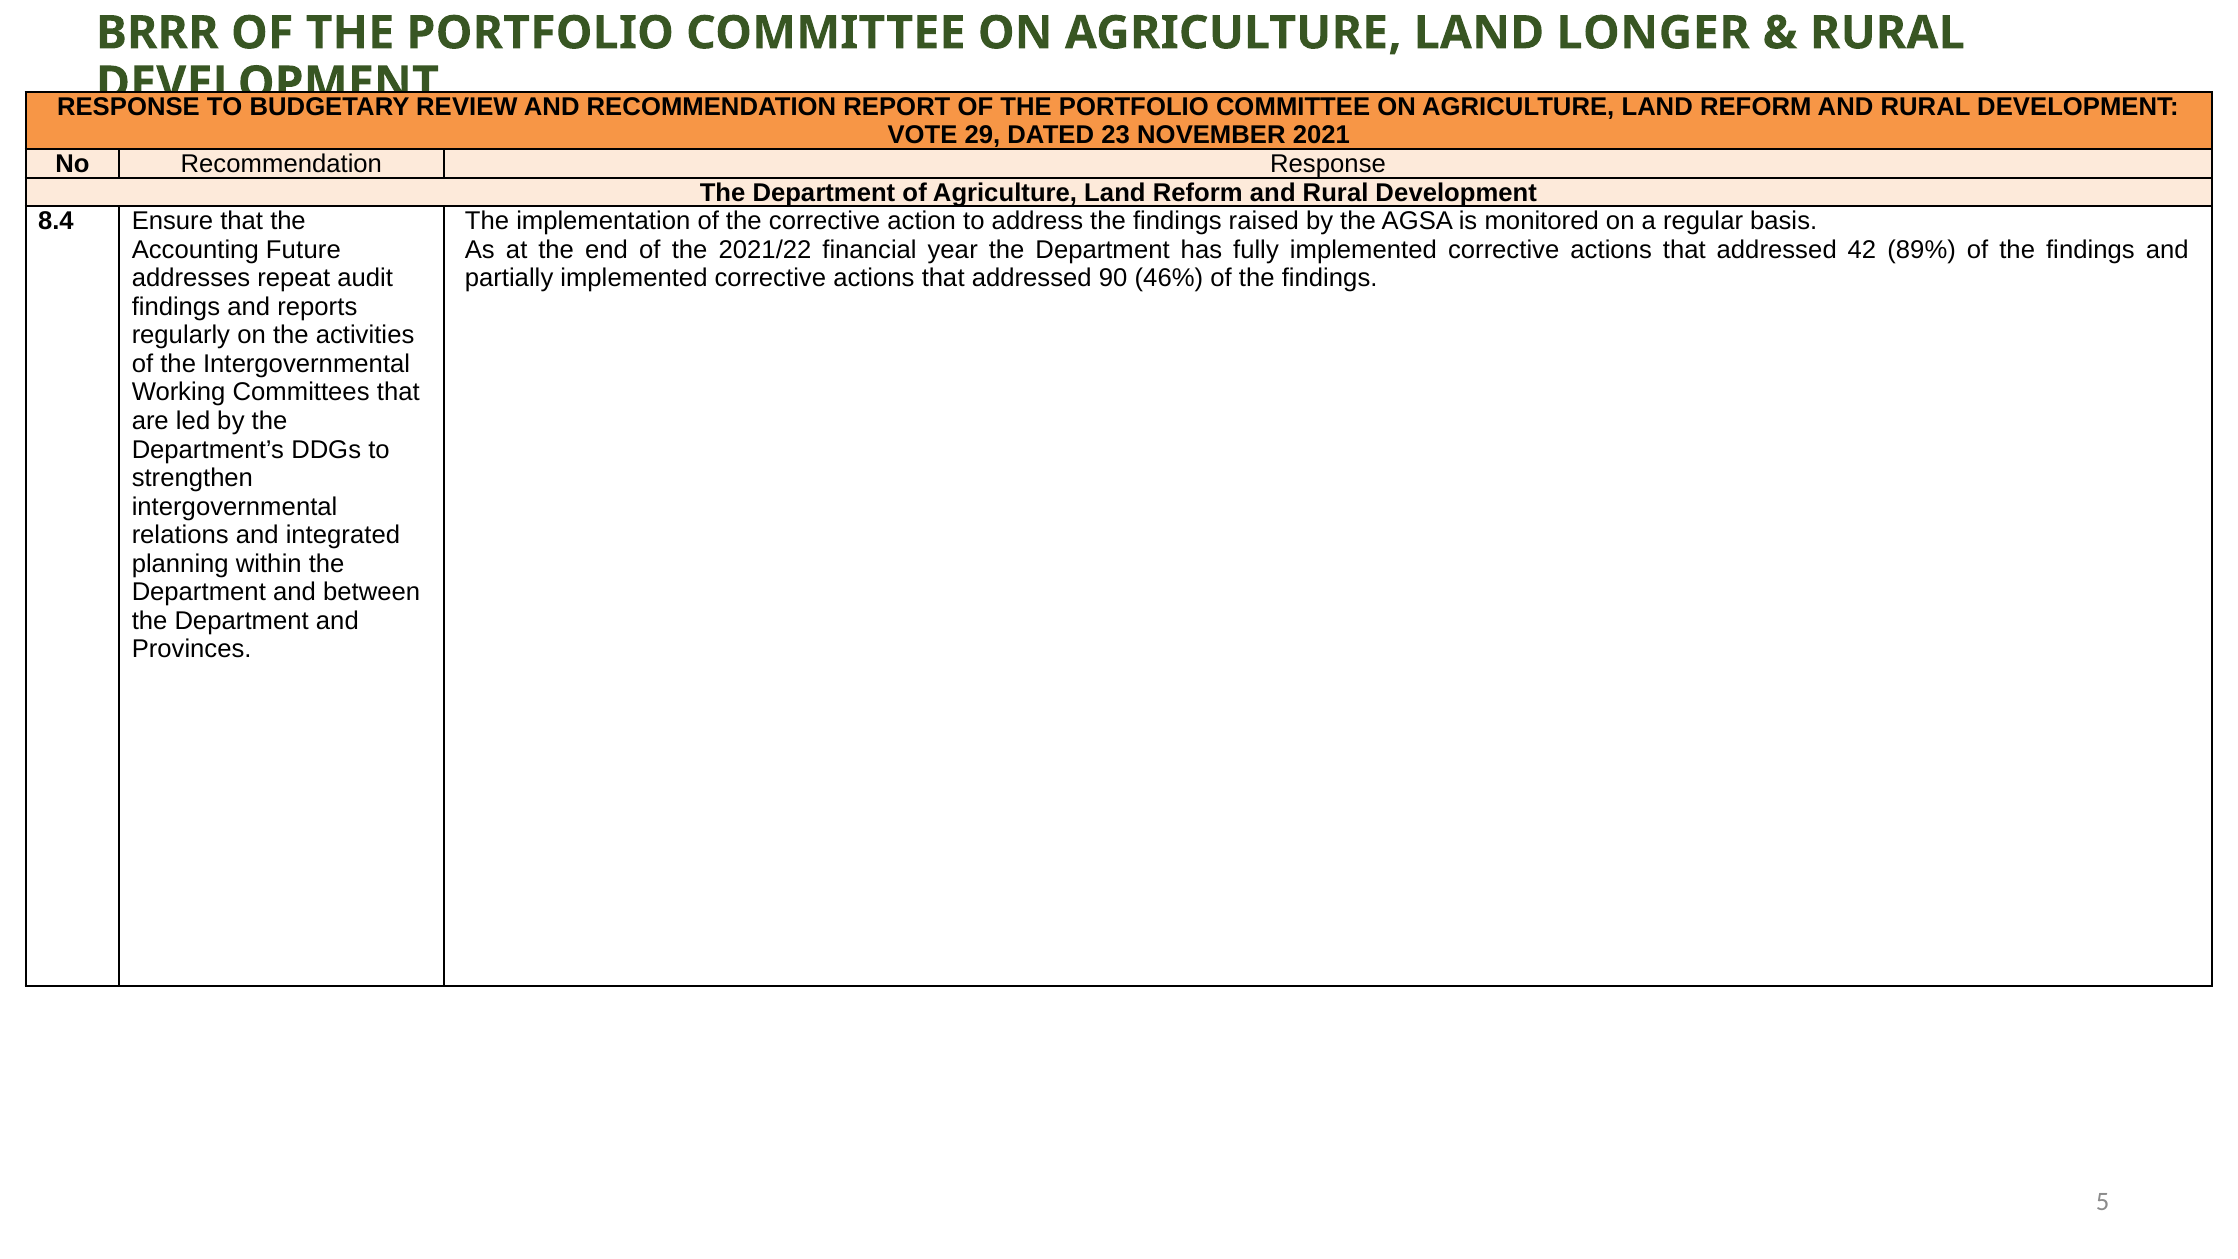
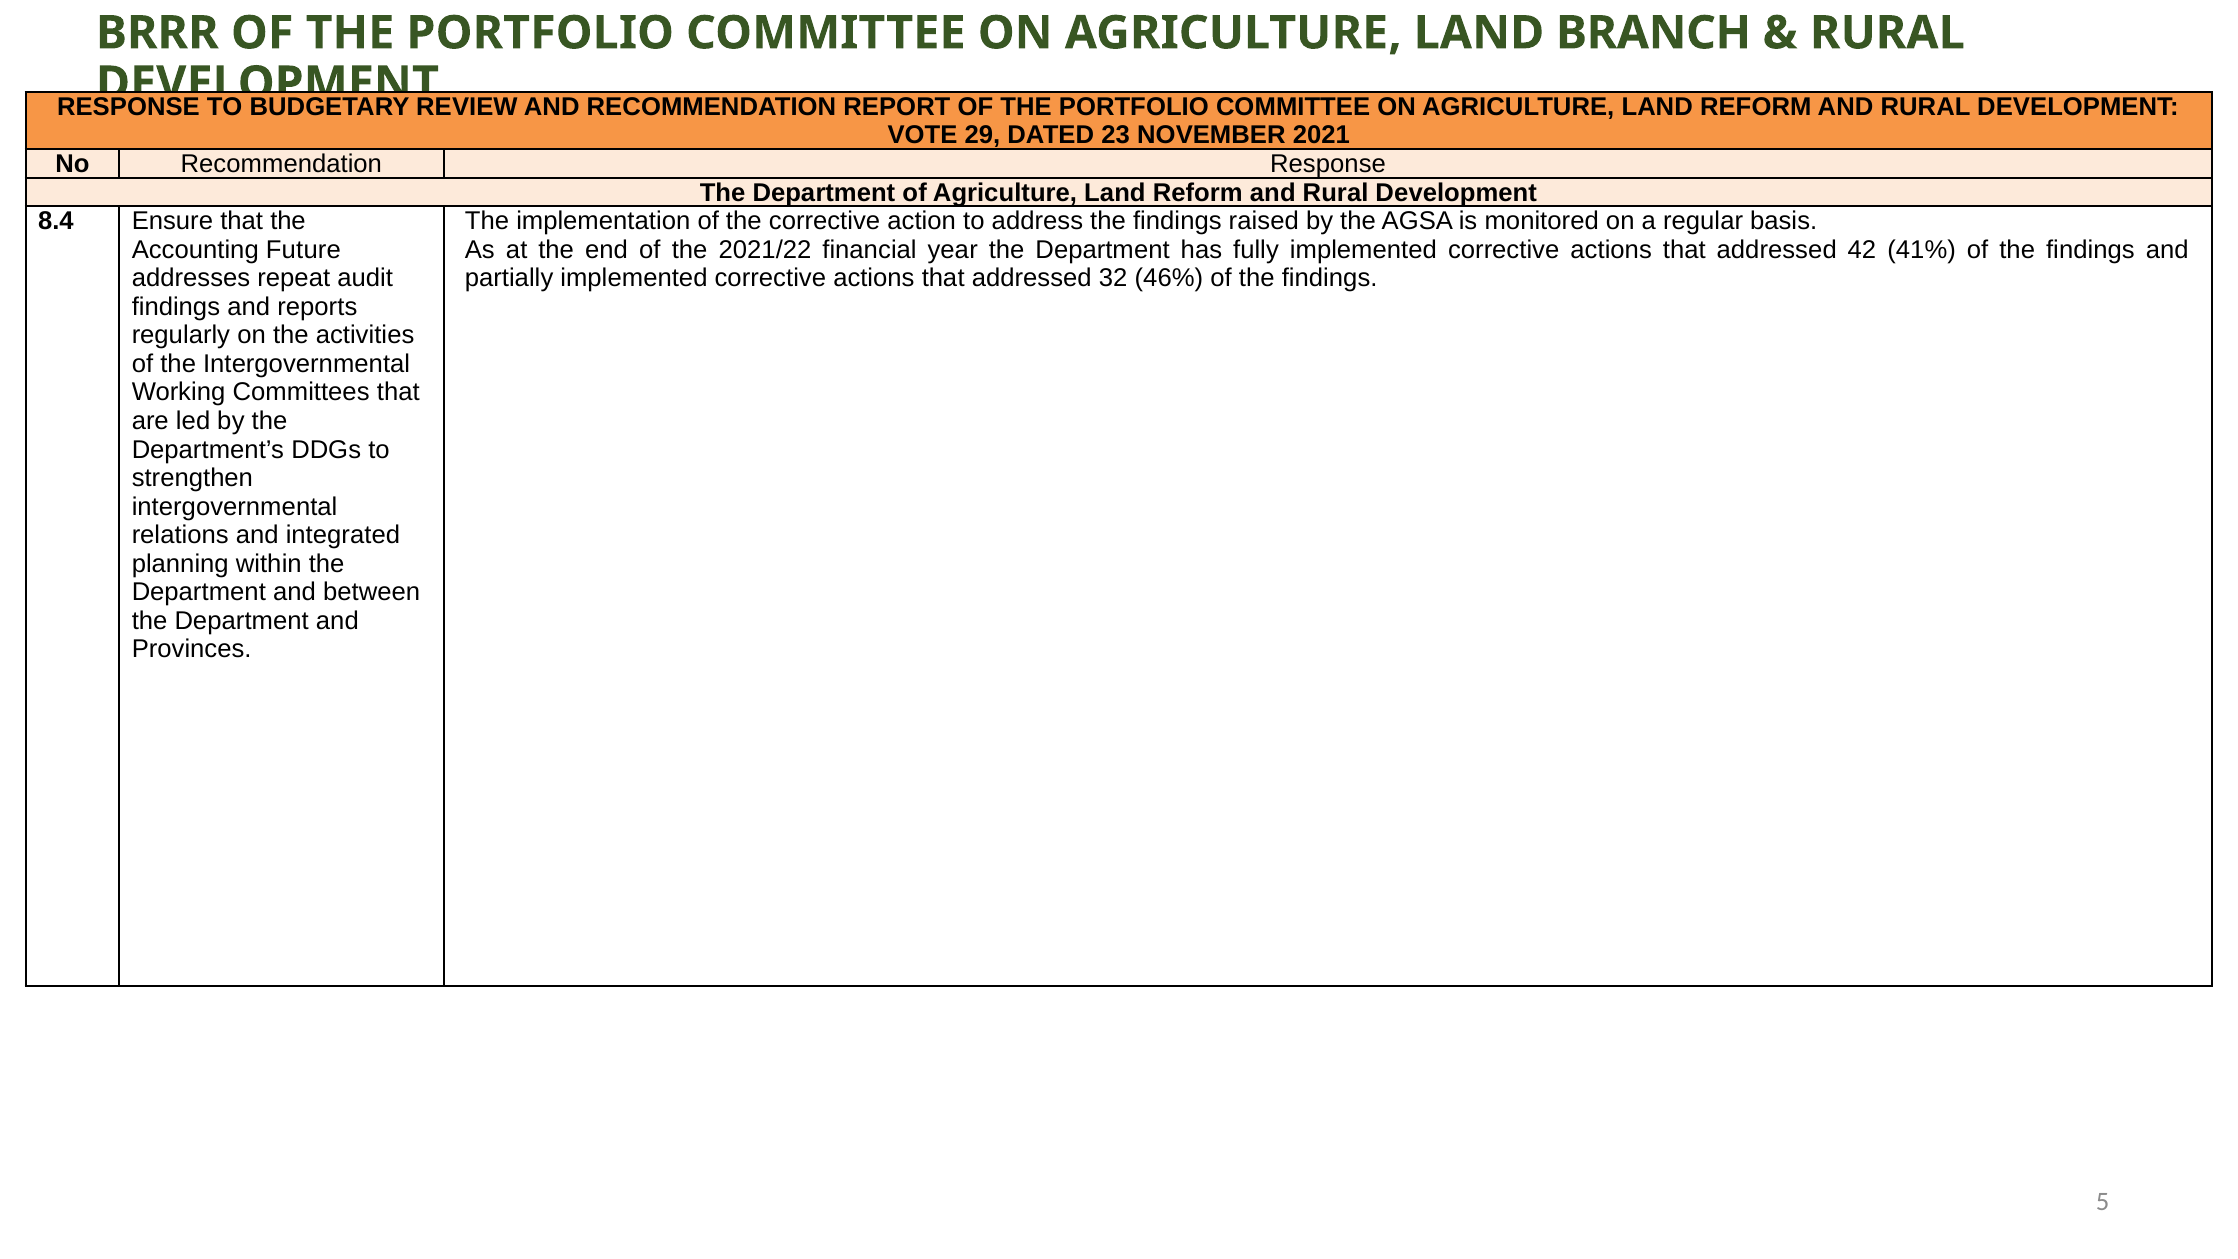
LONGER: LONGER -> BRANCH
89%: 89% -> 41%
90: 90 -> 32
